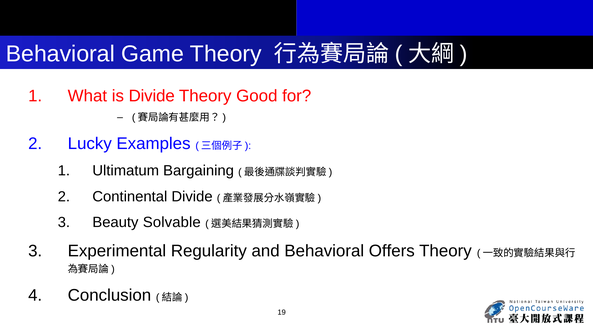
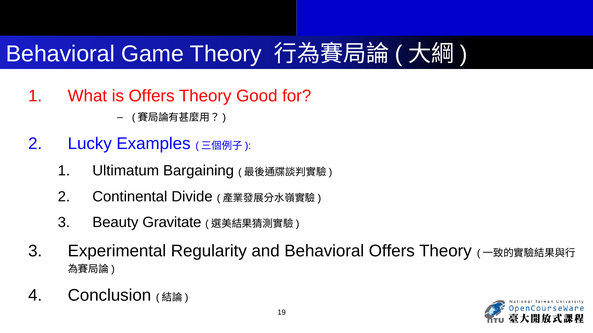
is Divide: Divide -> Offers
Solvable: Solvable -> Gravitate
